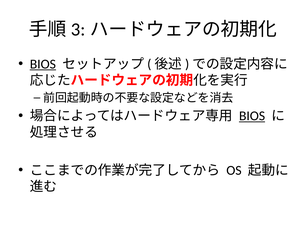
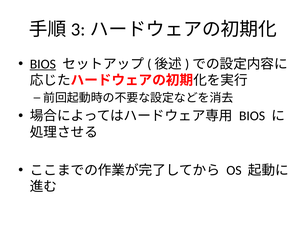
BIOS at (252, 116) underline: present -> none
